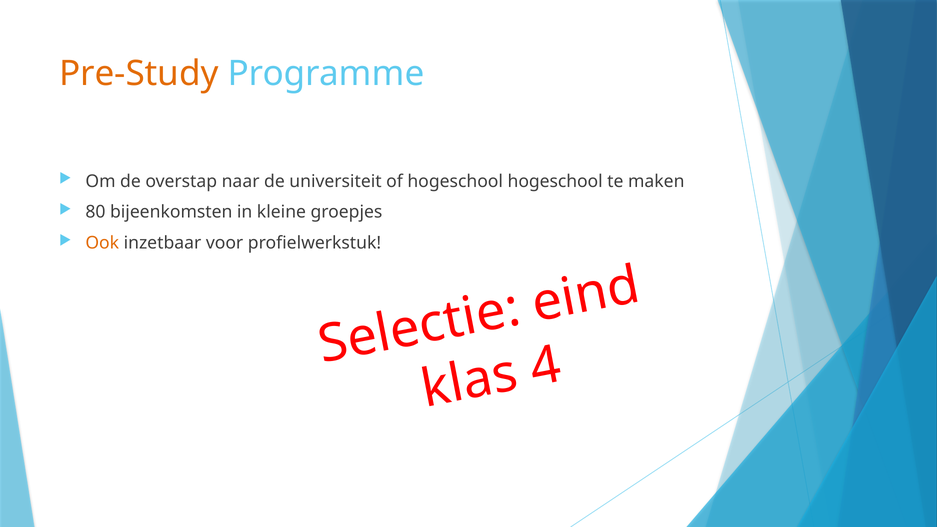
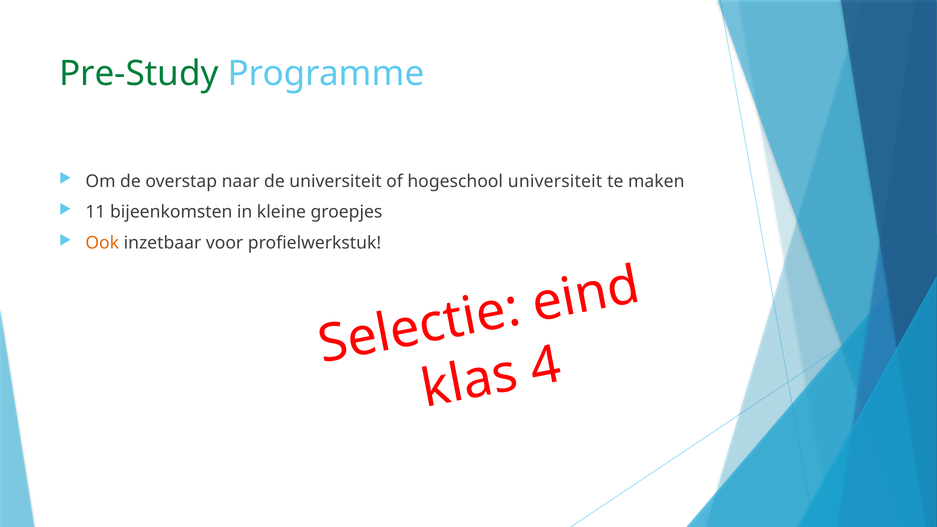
Pre-Study colour: orange -> green
hogeschool hogeschool: hogeschool -> universiteit
80: 80 -> 11
